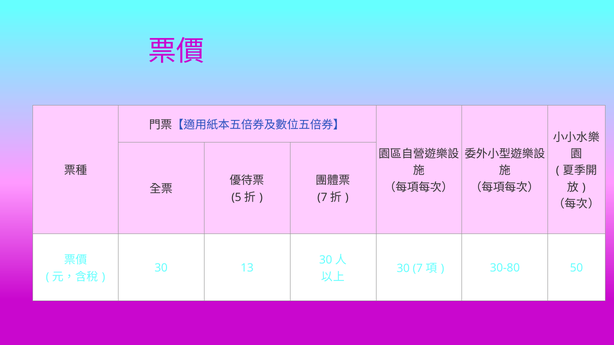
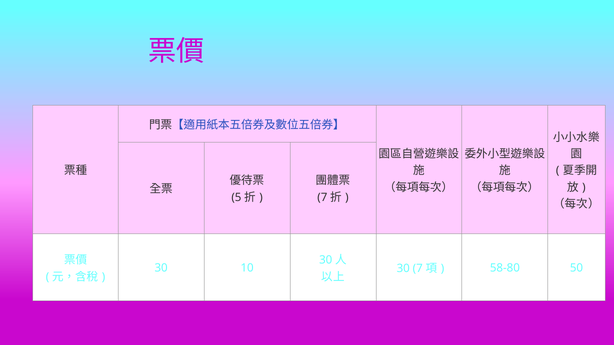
13: 13 -> 10
30-80: 30-80 -> 58-80
